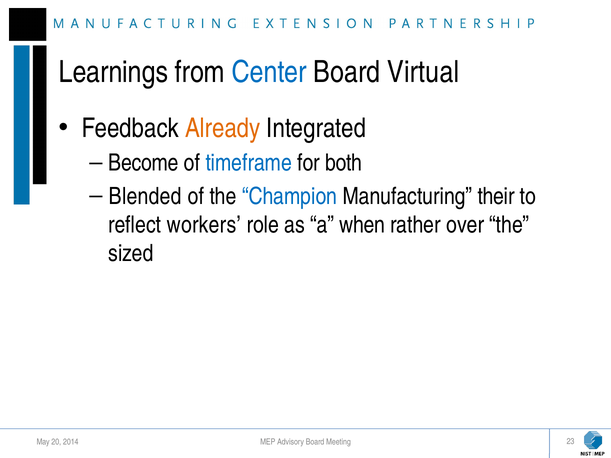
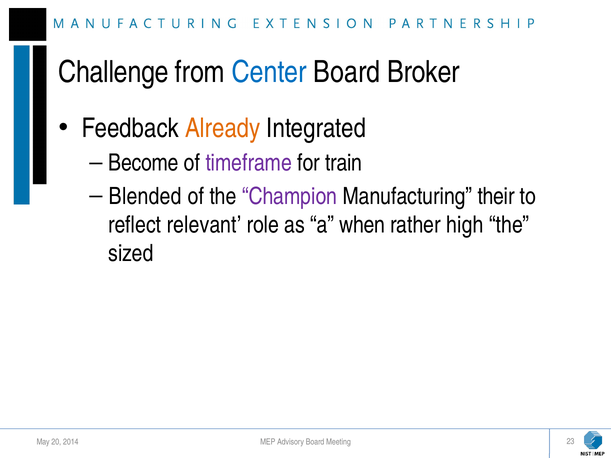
Learnings: Learnings -> Challenge
Virtual: Virtual -> Broker
timeframe colour: blue -> purple
both: both -> train
Champion colour: blue -> purple
workers: workers -> relevant
over: over -> high
